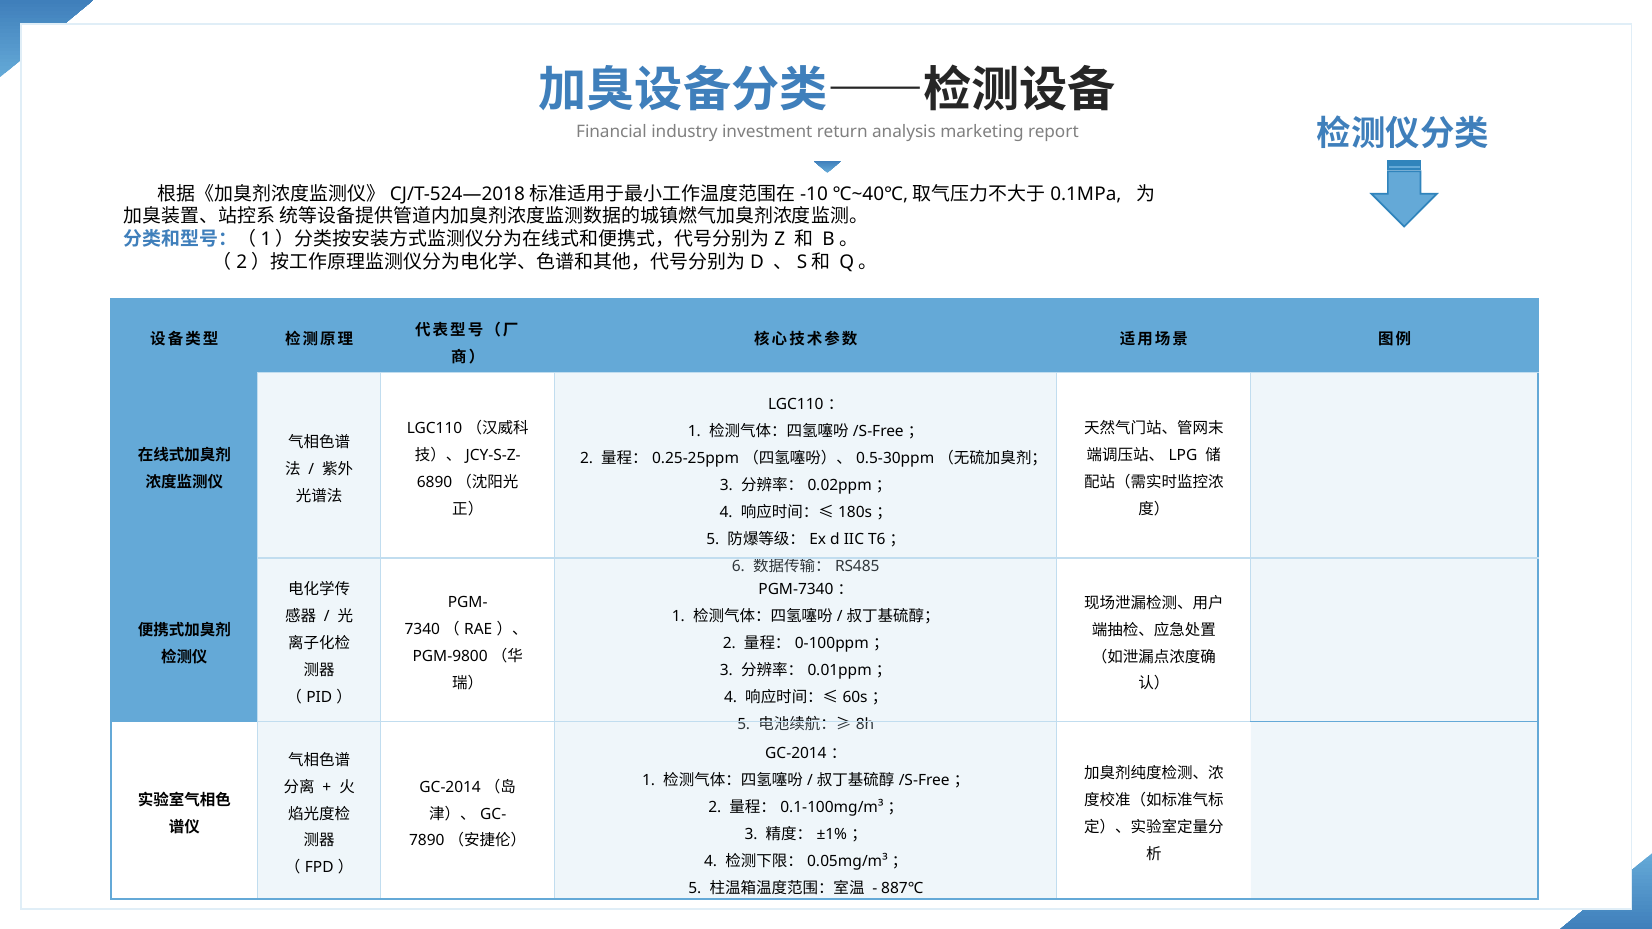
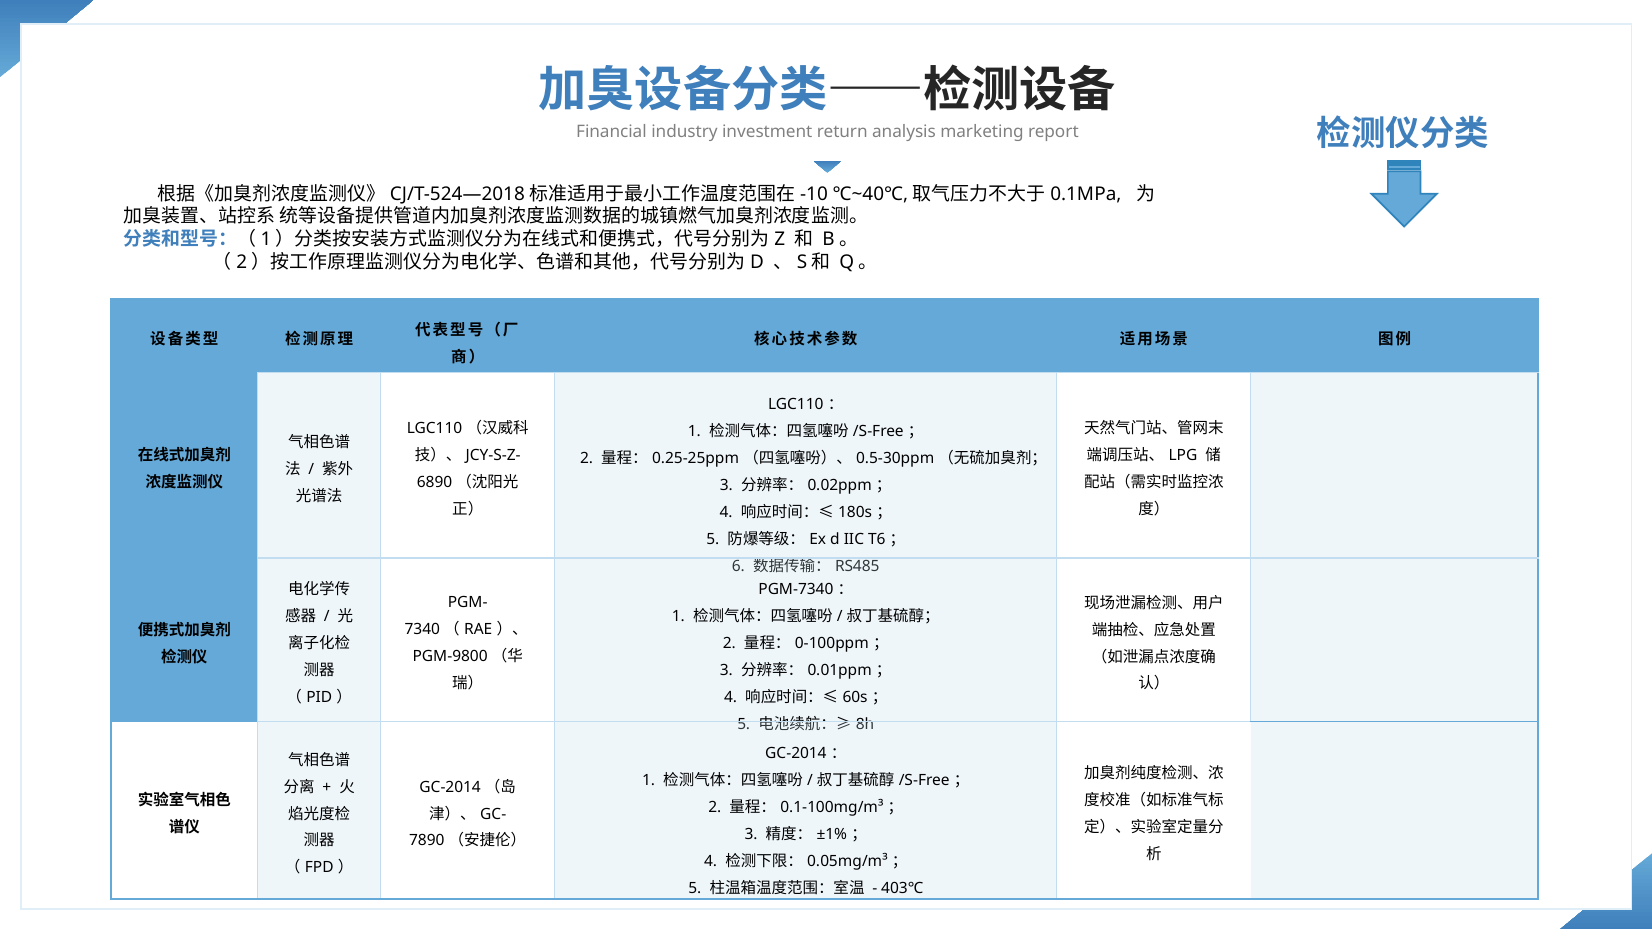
887℃: 887℃ -> 403℃
